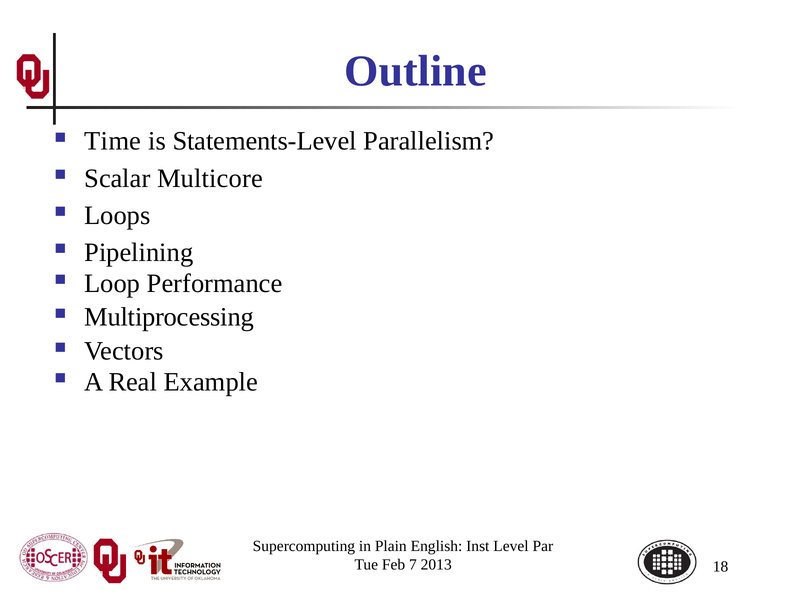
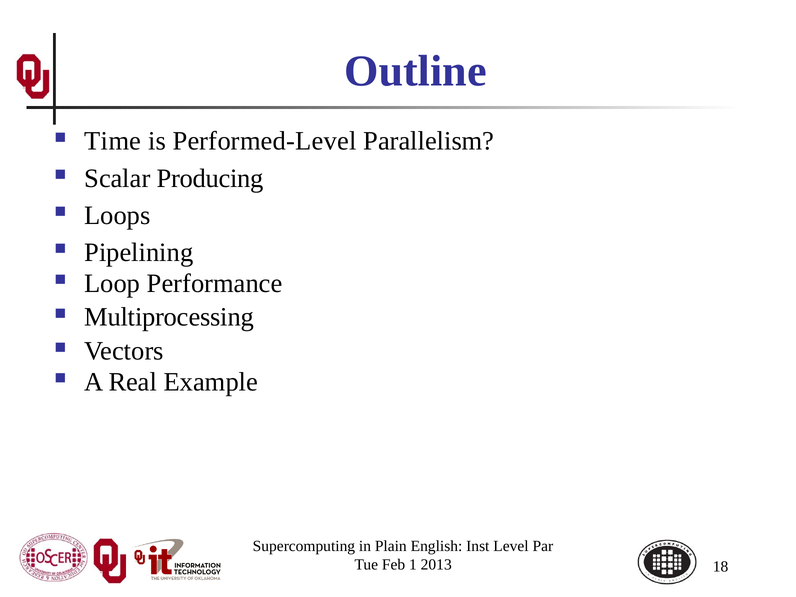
Statements-Level: Statements-Level -> Performed-Level
Multicore: Multicore -> Producing
7: 7 -> 1
